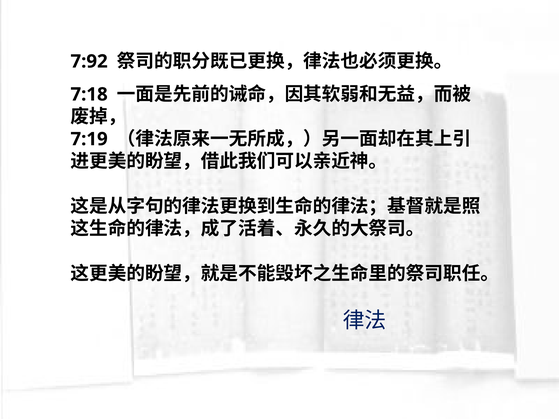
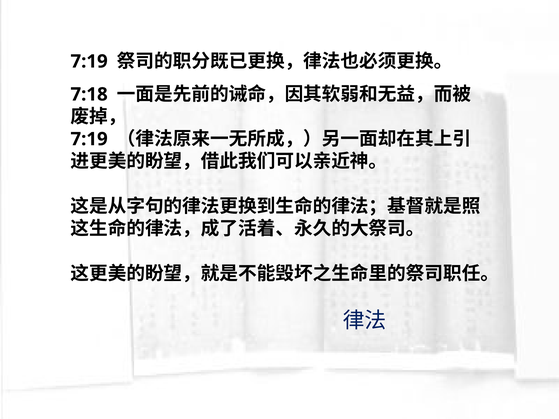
7:92 at (89, 61): 7:92 -> 7:19
